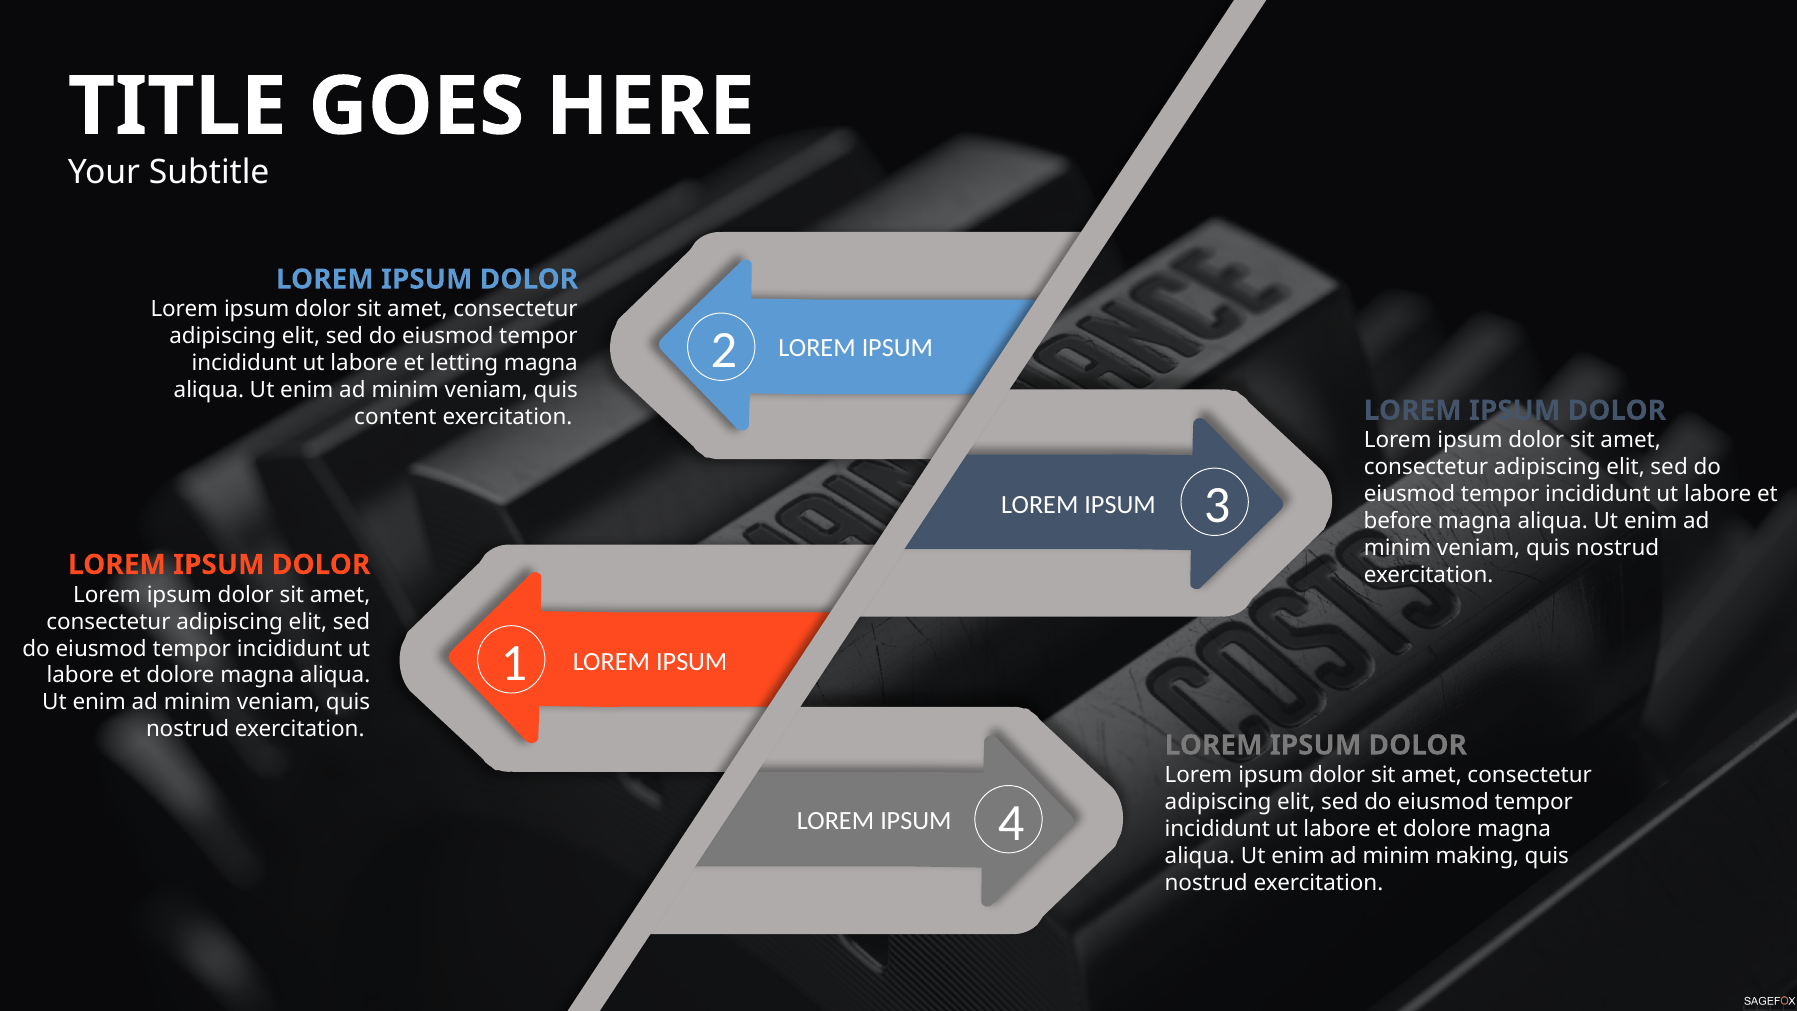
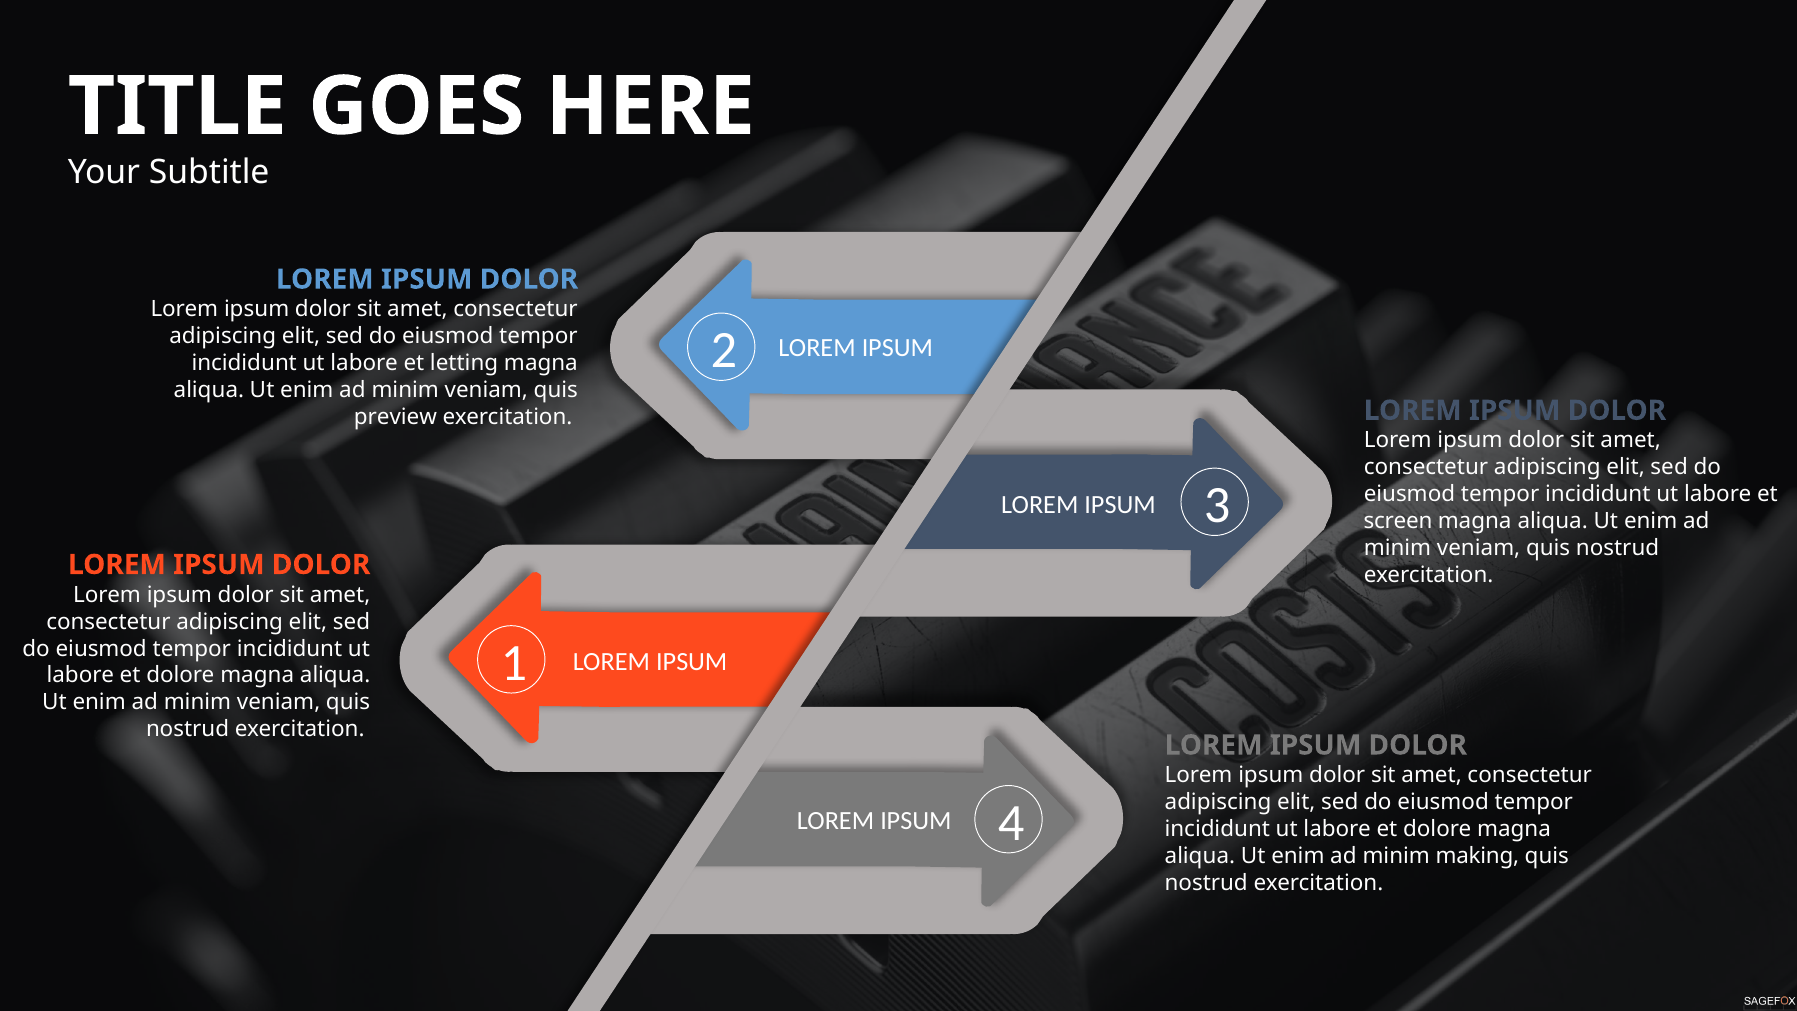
content: content -> preview
before: before -> screen
